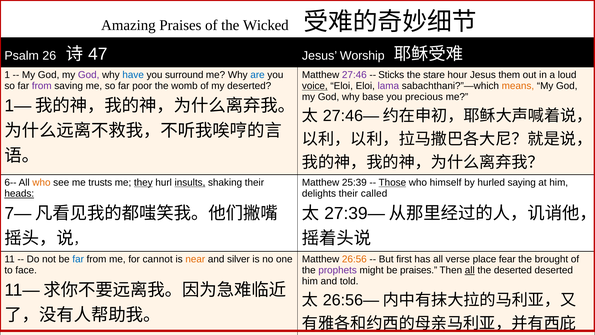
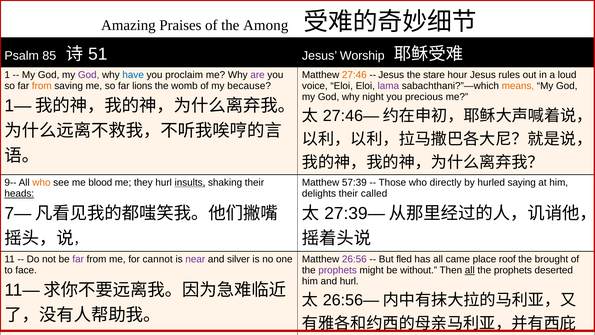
Wicked: Wicked -> Among
26: 26 -> 85
47: 47 -> 51
surround: surround -> proclaim
are colour: blue -> purple
27:46 colour: purple -> orange
Sticks at (391, 75): Sticks -> Jesus
them: them -> rules
from at (42, 86) colour: purple -> orange
poor: poor -> lions
my deserted: deserted -> because
voice underline: present -> none
base: base -> night
6--: 6-- -> 9--
trusts: trusts -> blood
they underline: present -> none
25:39: 25:39 -> 57:39
Those underline: present -> none
himself: himself -> directly
far at (78, 259) colour: blue -> purple
near colour: orange -> purple
26:56 colour: orange -> purple
first: first -> fled
verse: verse -> came
fear: fear -> roof
be praises: praises -> without
deserted at (513, 270): deserted -> prophets
and told: told -> hurl
